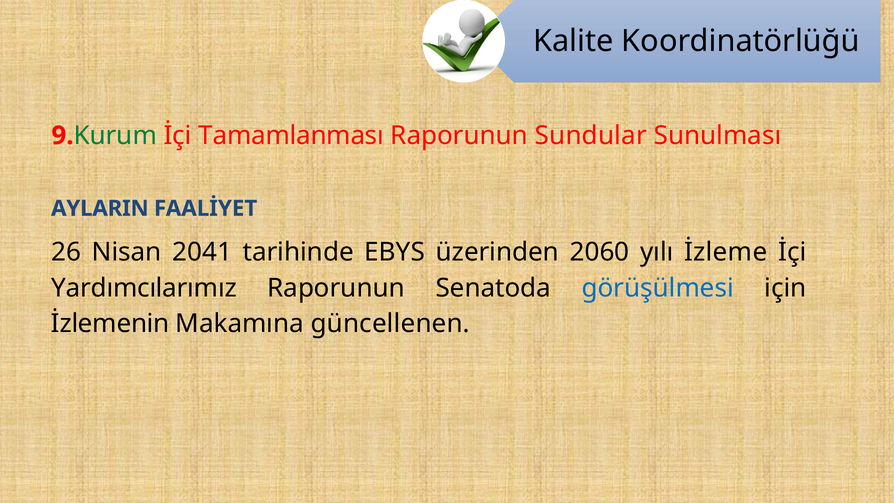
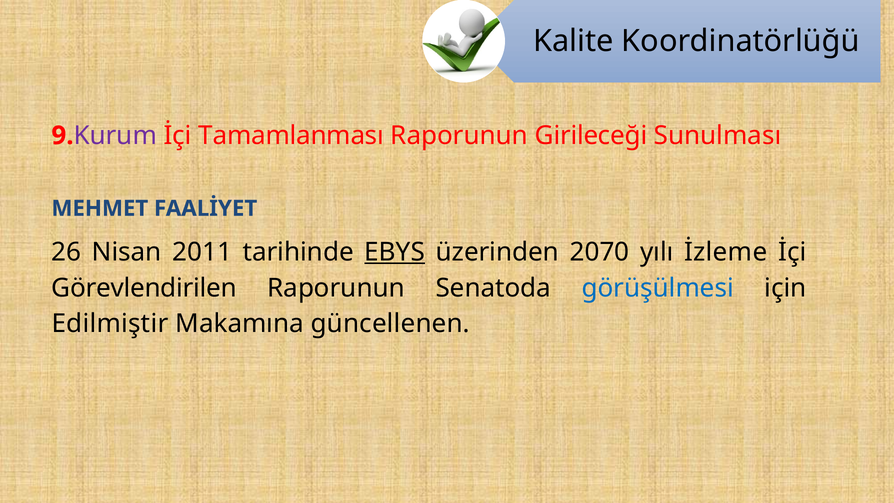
Kurum colour: green -> purple
Sundular: Sundular -> Girileceği
AYLARIN: AYLARIN -> MEHMET
2041: 2041 -> 2011
EBYS underline: none -> present
2060: 2060 -> 2070
Yardımcılarımız: Yardımcılarımız -> Görevlendirilen
İzlemenin: İzlemenin -> Edilmiştir
